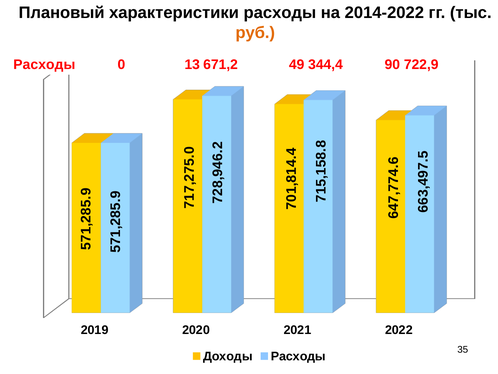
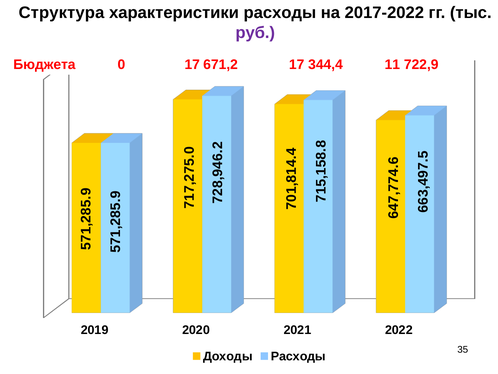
Плановый: Плановый -> Структура
2014-2022: 2014-2022 -> 2017-2022
руб colour: orange -> purple
Расходы at (44, 64): Расходы -> Бюджета
0 13: 13 -> 17
671,2 49: 49 -> 17
90: 90 -> 11
